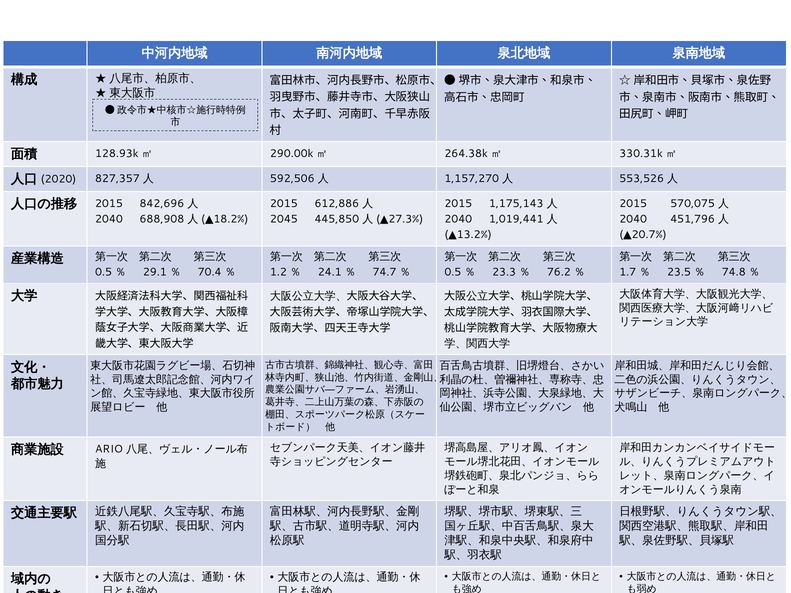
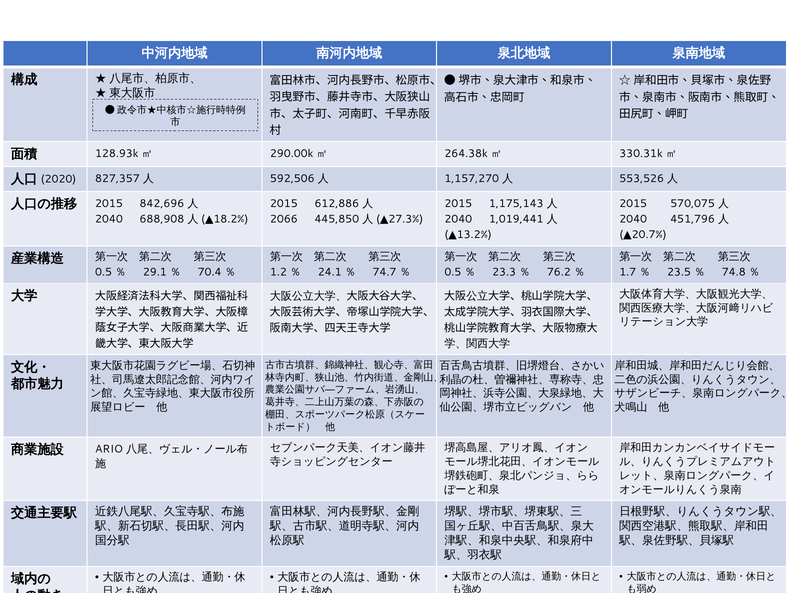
2045: 2045 -> 2066
